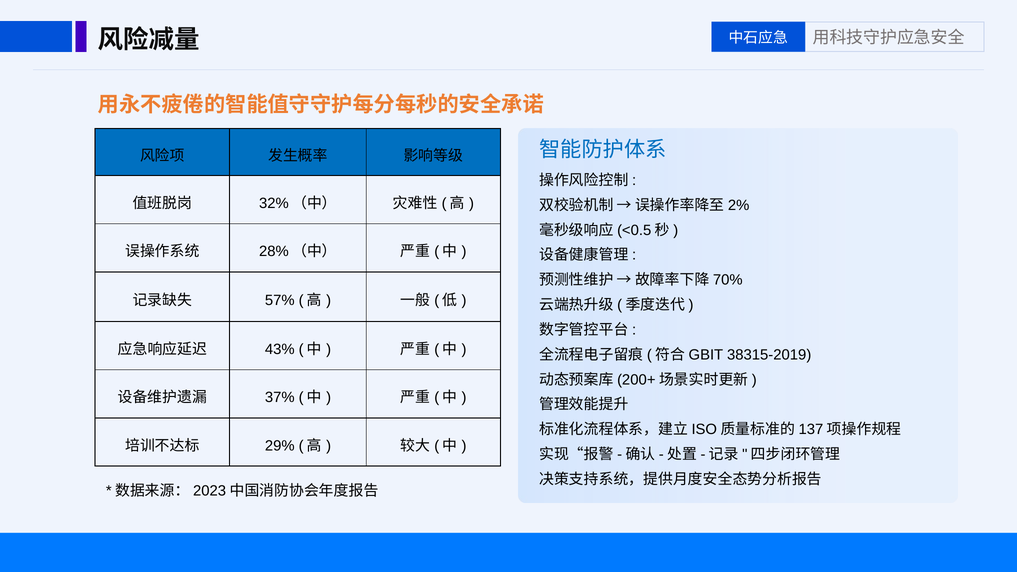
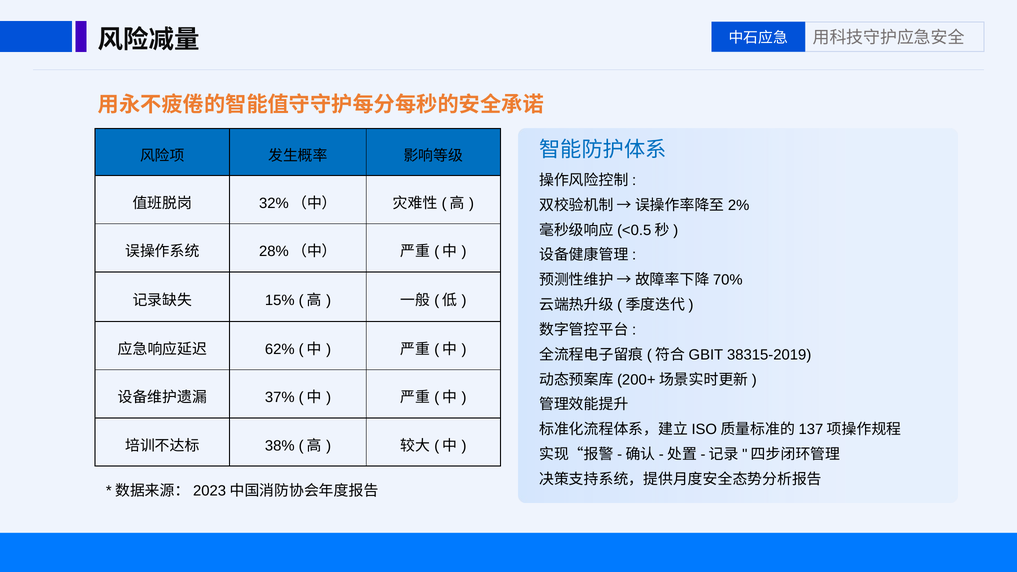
57%: 57% -> 15%
43%: 43% -> 62%
29%: 29% -> 38%
